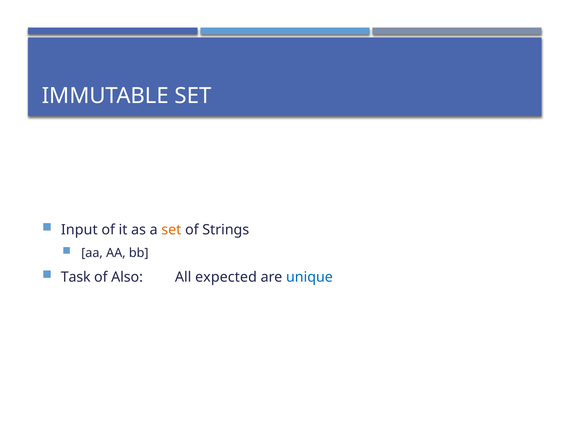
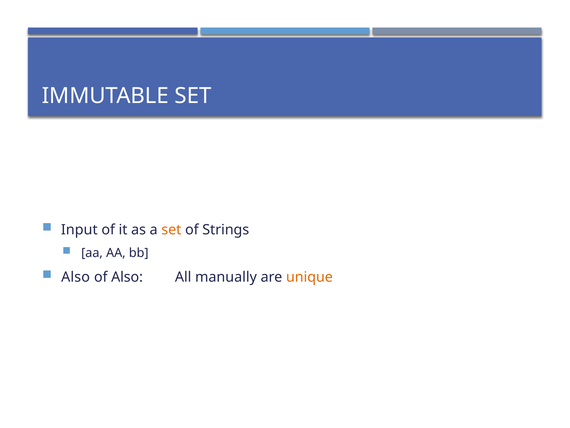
Task at (76, 277): Task -> Also
expected: expected -> manually
unique colour: blue -> orange
